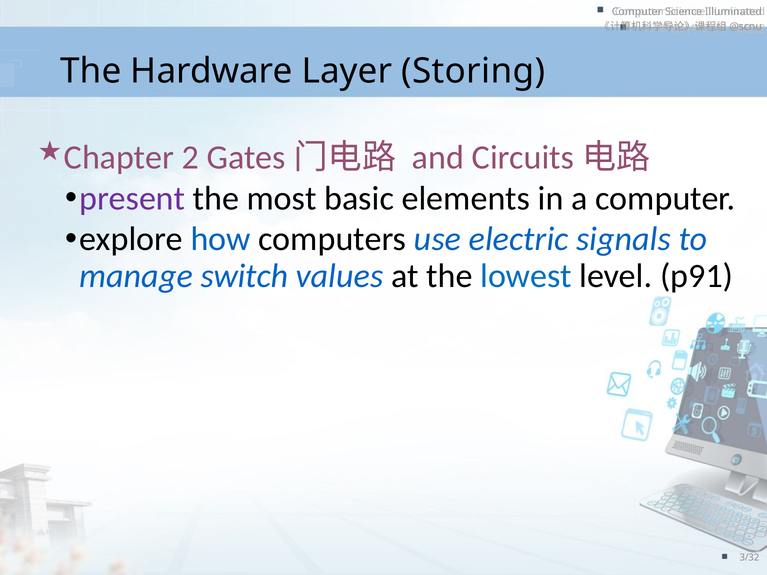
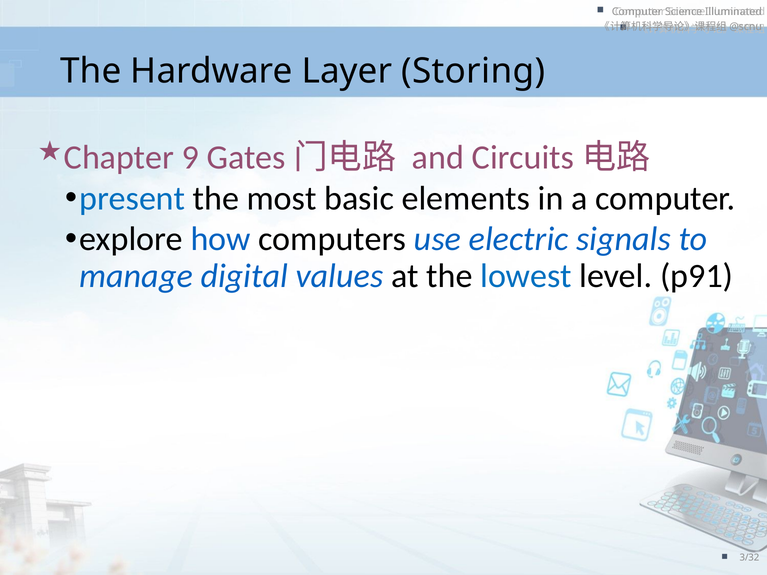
2: 2 -> 9
present colour: purple -> blue
switch: switch -> digital
